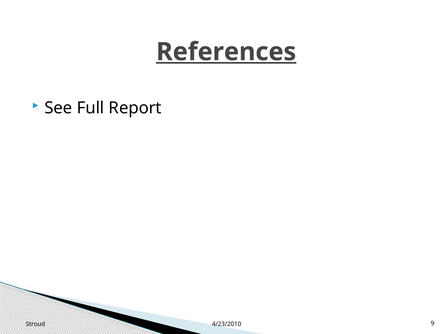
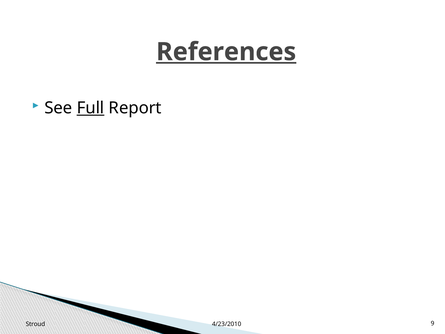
Full underline: none -> present
